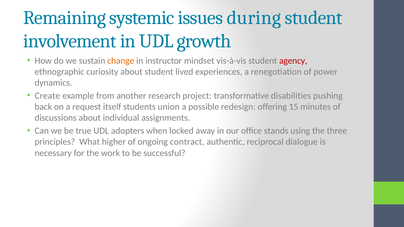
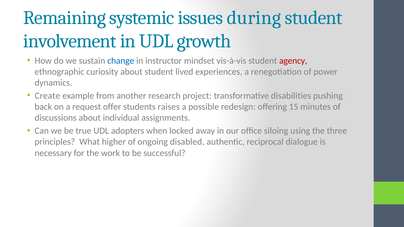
change colour: orange -> blue
itself: itself -> offer
union: union -> raises
stands: stands -> siloing
contract: contract -> disabled
